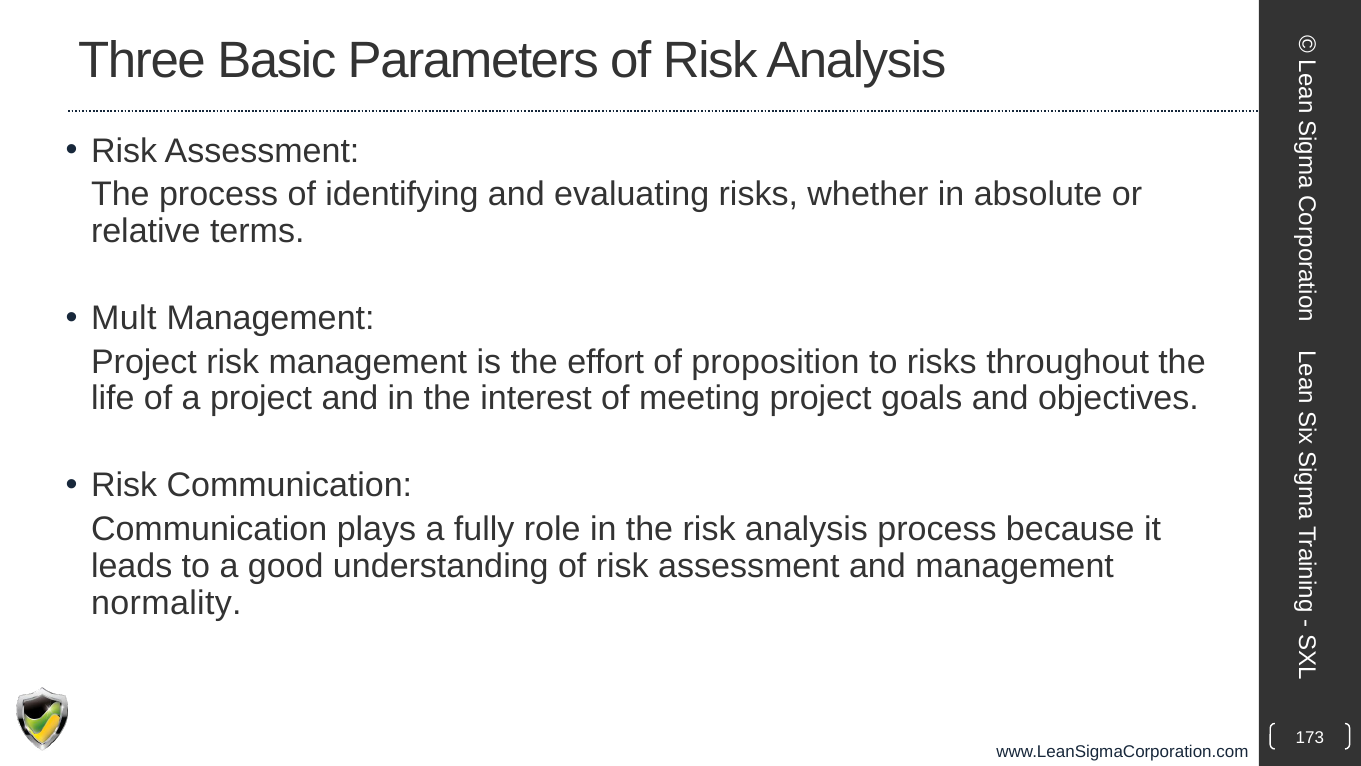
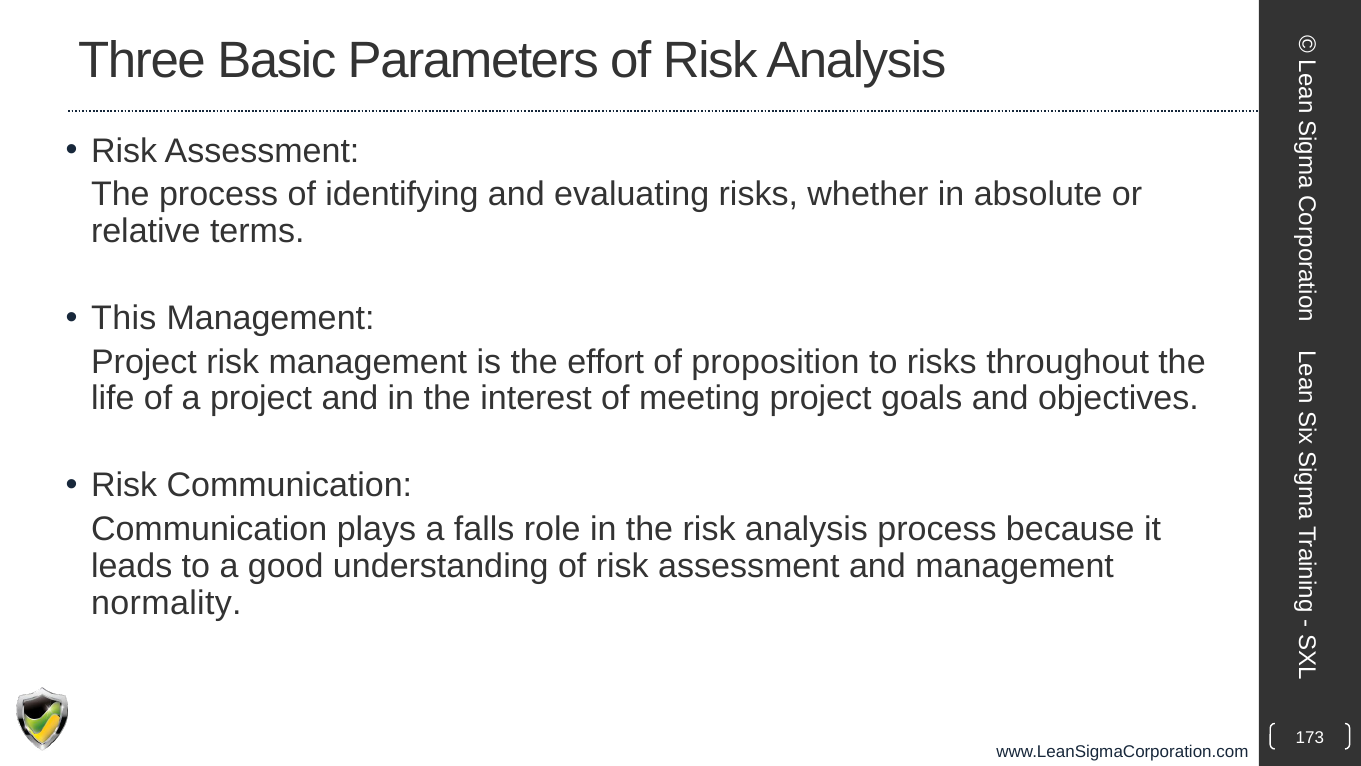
Mult: Mult -> This
fully: fully -> falls
